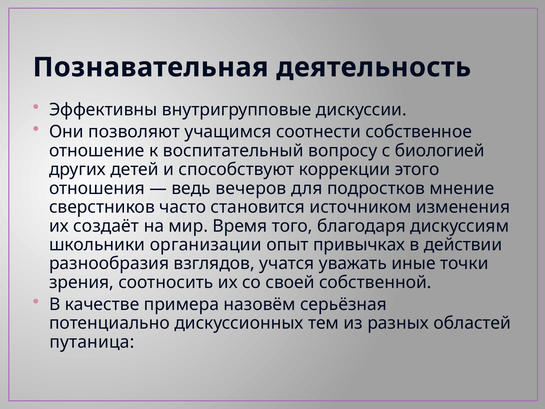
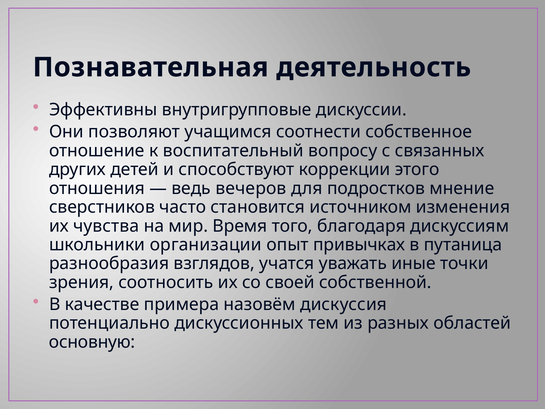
биологией: биологией -> связанных
создаёт: создаёт -> чувства
действии: действии -> путаница
серьёзная: серьёзная -> дискуссия
путаница: путаница -> основную
